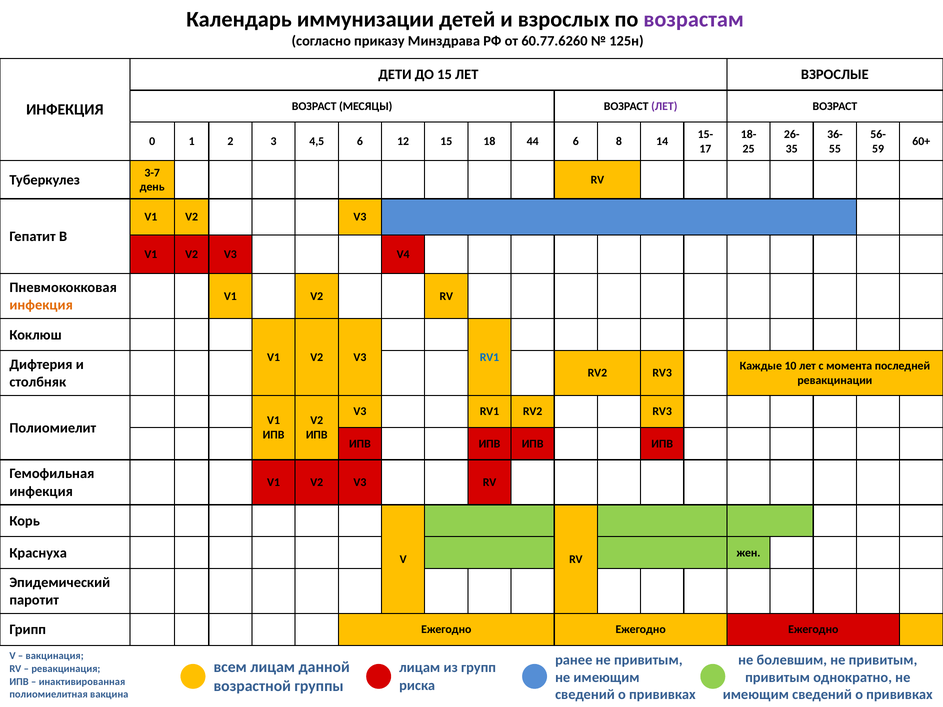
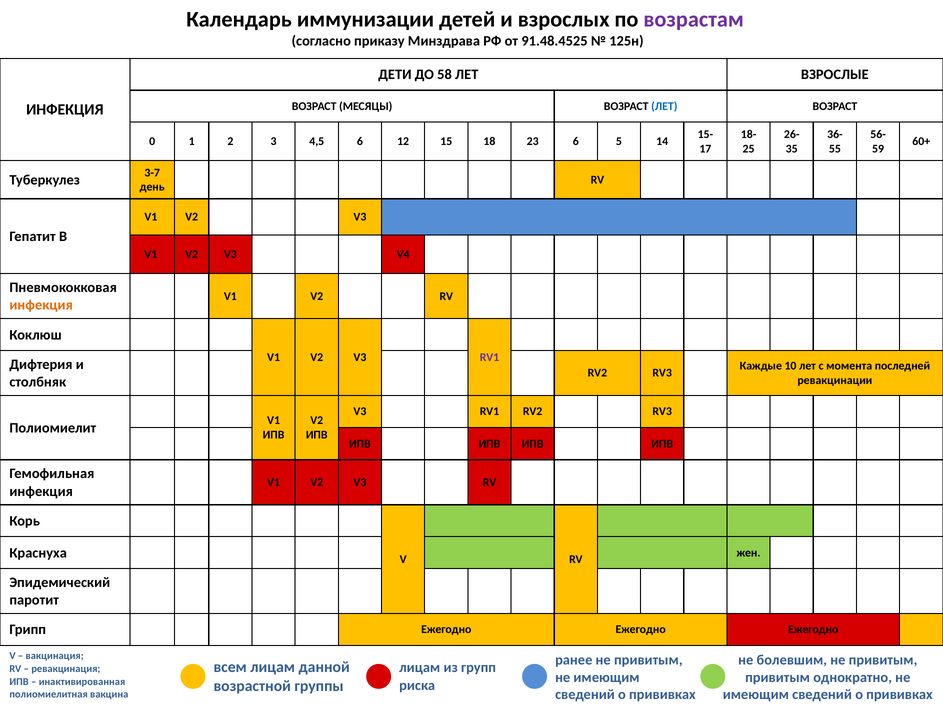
60.77.6260: 60.77.6260 -> 91.48.4525
ДО 15: 15 -> 58
ЛЕТ at (664, 106) colour: purple -> blue
44: 44 -> 23
8: 8 -> 5
RV1 at (489, 357) colour: blue -> purple
